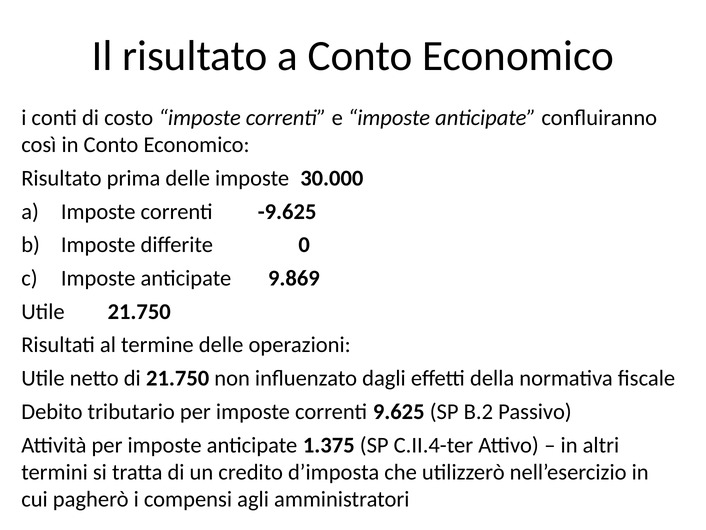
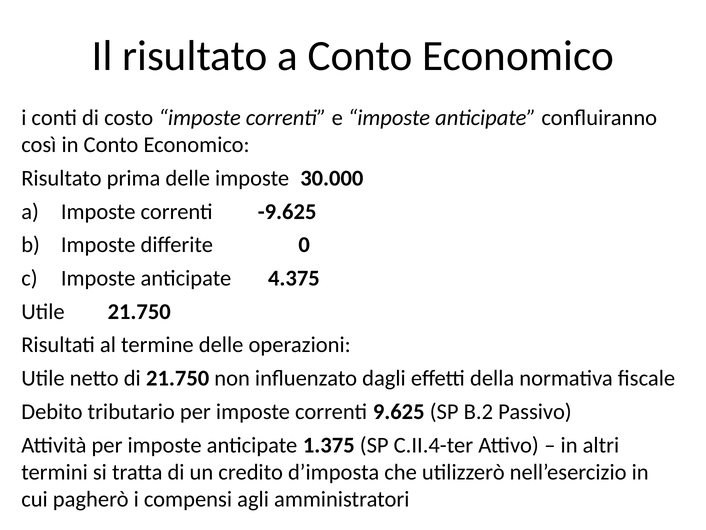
9.869: 9.869 -> 4.375
